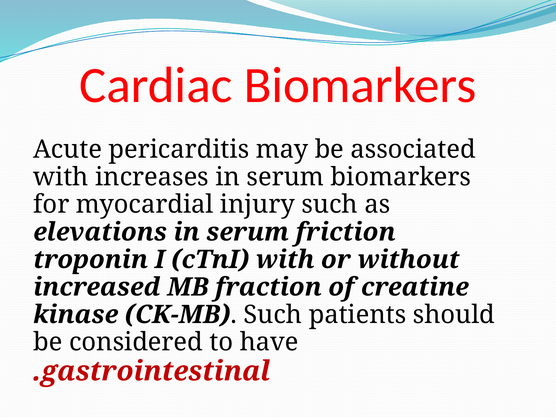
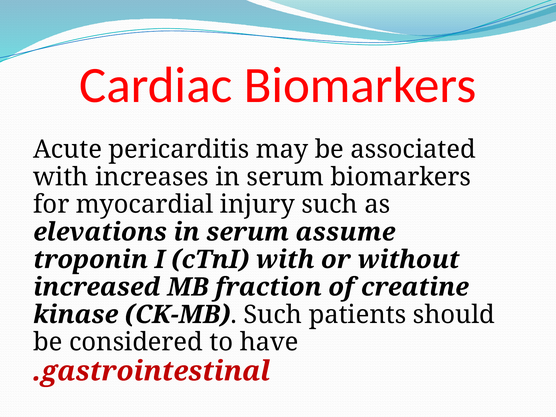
friction: friction -> assume
